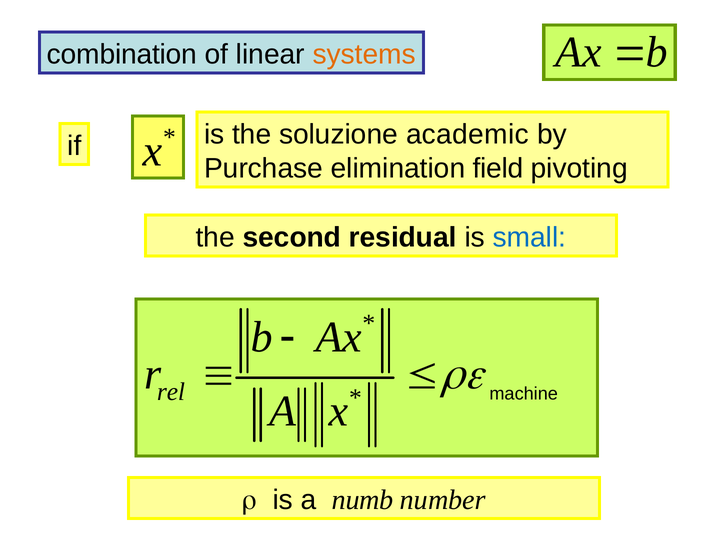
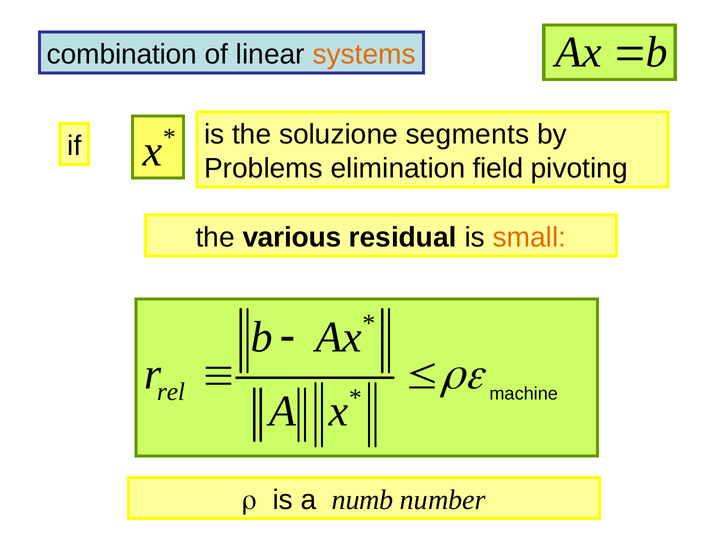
academic: academic -> segments
Purchase: Purchase -> Problems
second: second -> various
small colour: blue -> orange
